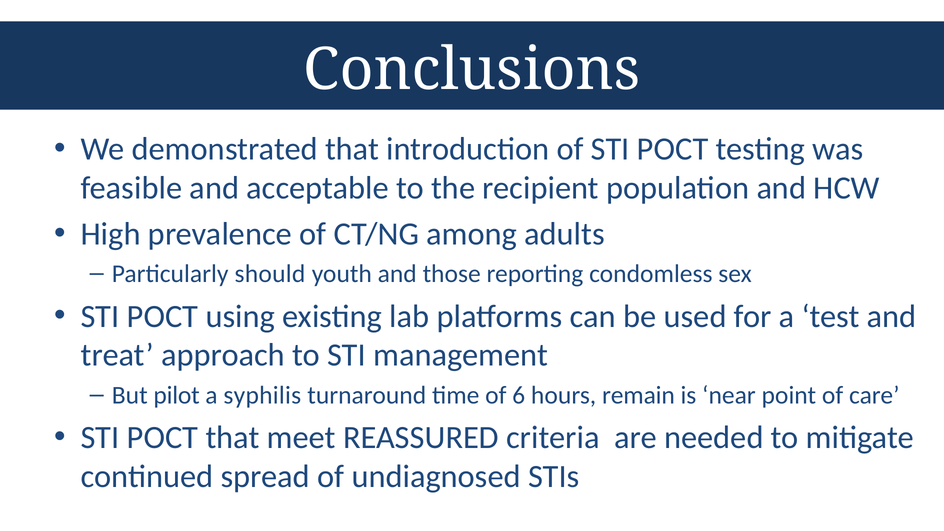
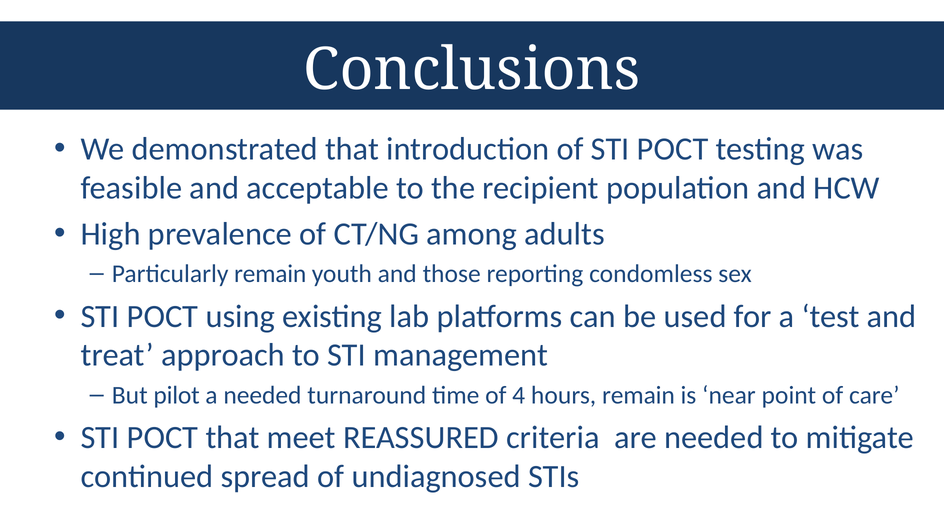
Particularly should: should -> remain
a syphilis: syphilis -> needed
6: 6 -> 4
